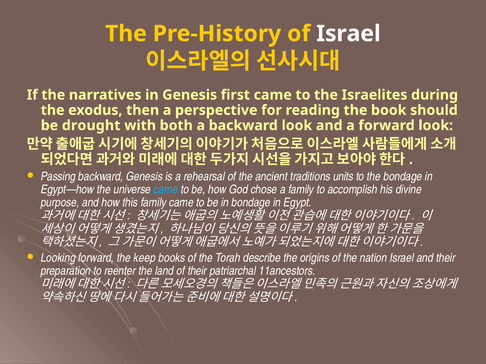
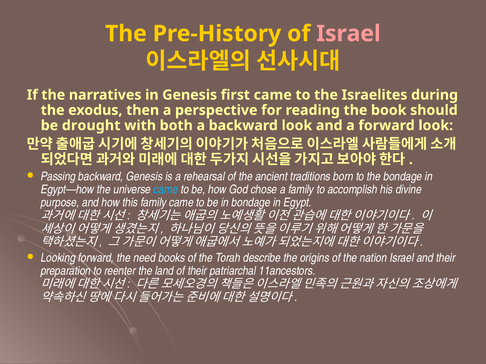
Israel at (348, 34) colour: white -> pink
units: units -> born
keep: keep -> need
